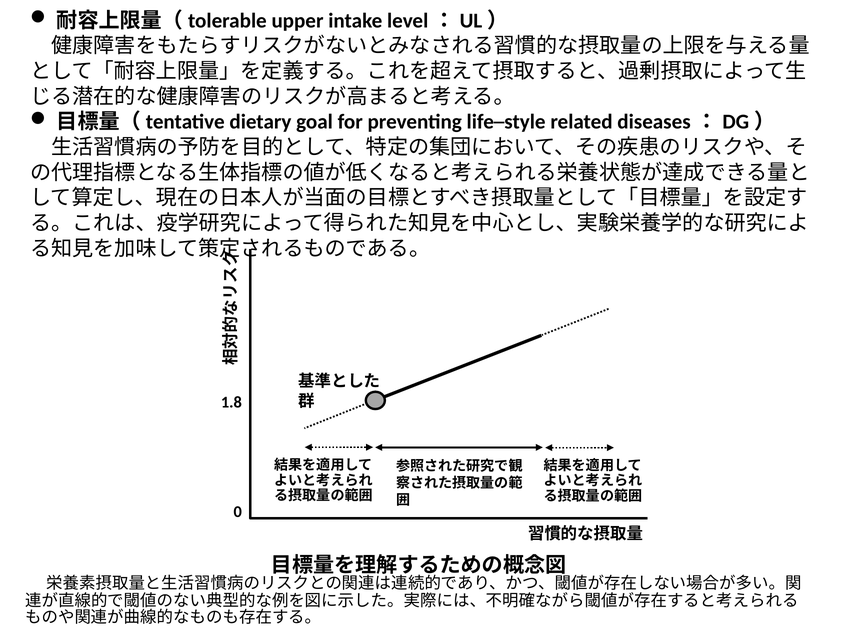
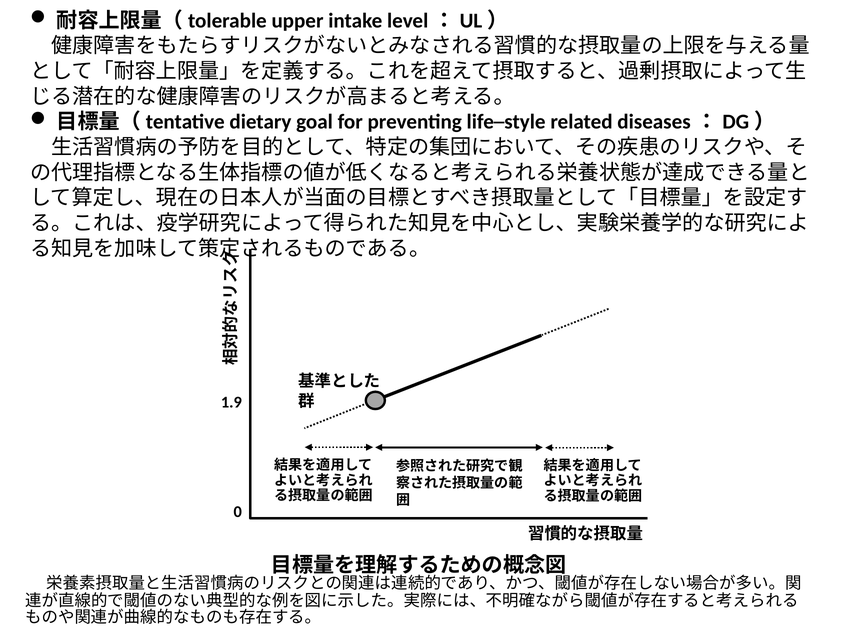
1.8: 1.8 -> 1.9
